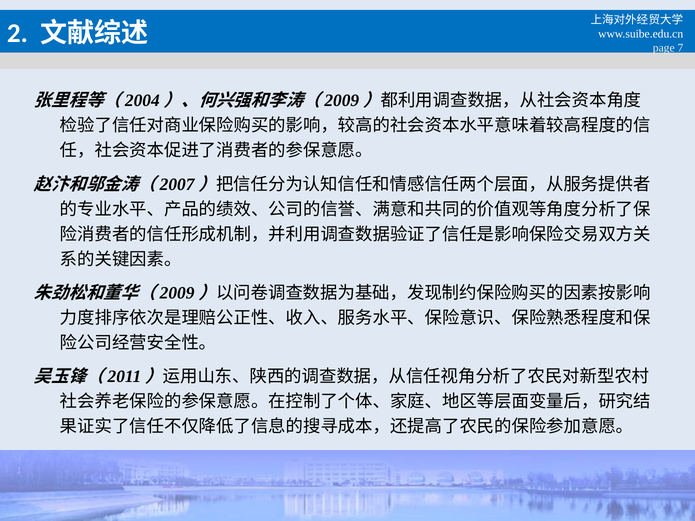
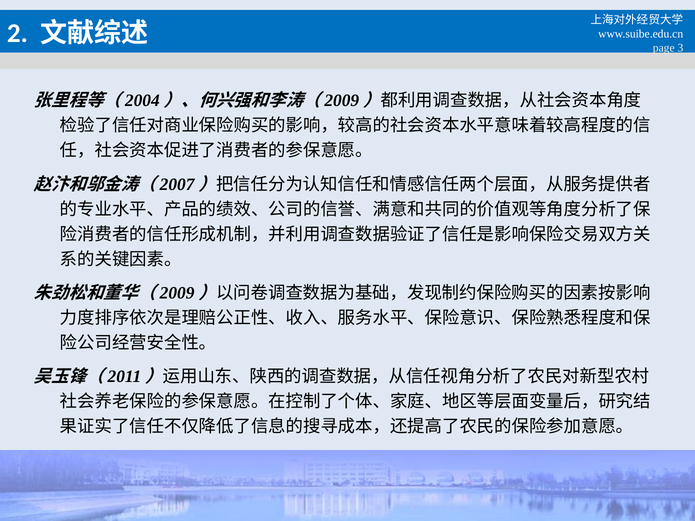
7: 7 -> 3
